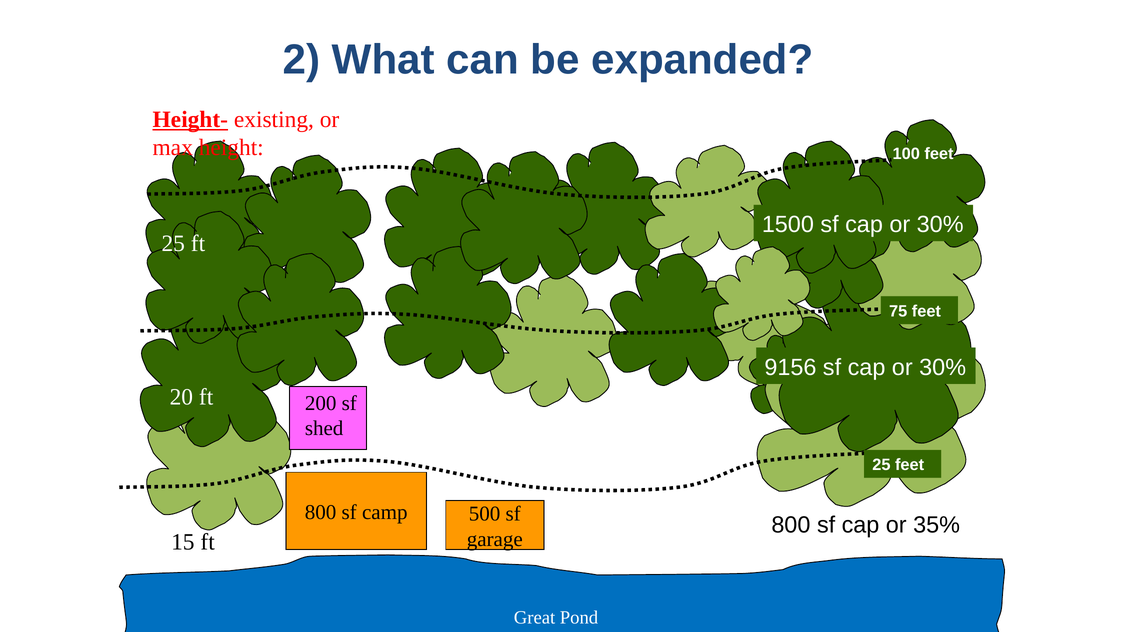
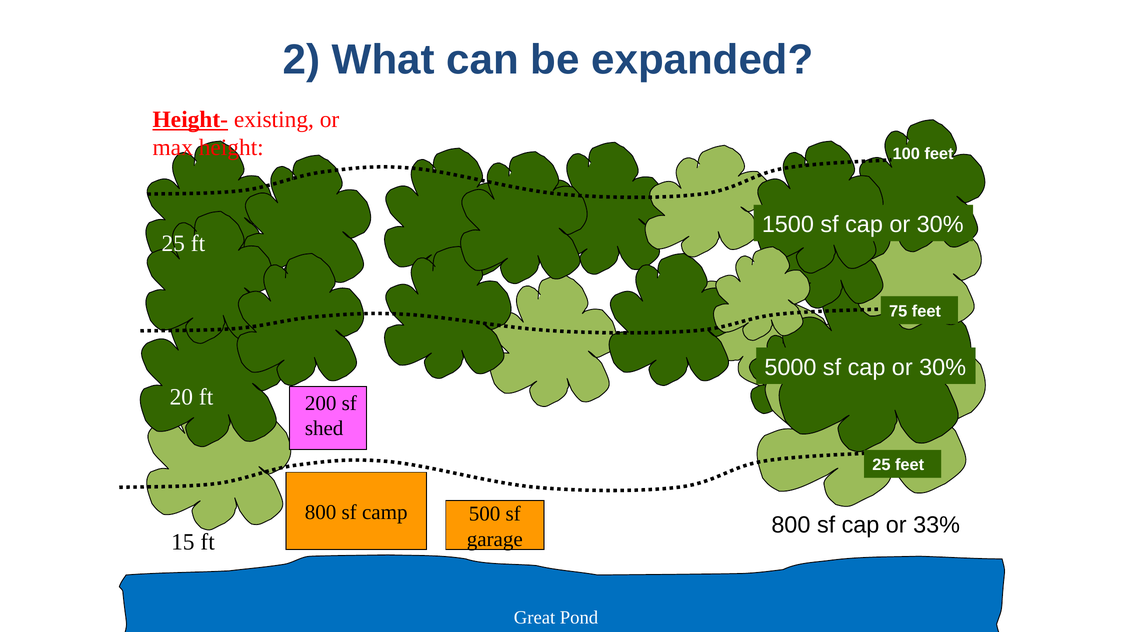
9156: 9156 -> 5000
35%: 35% -> 33%
